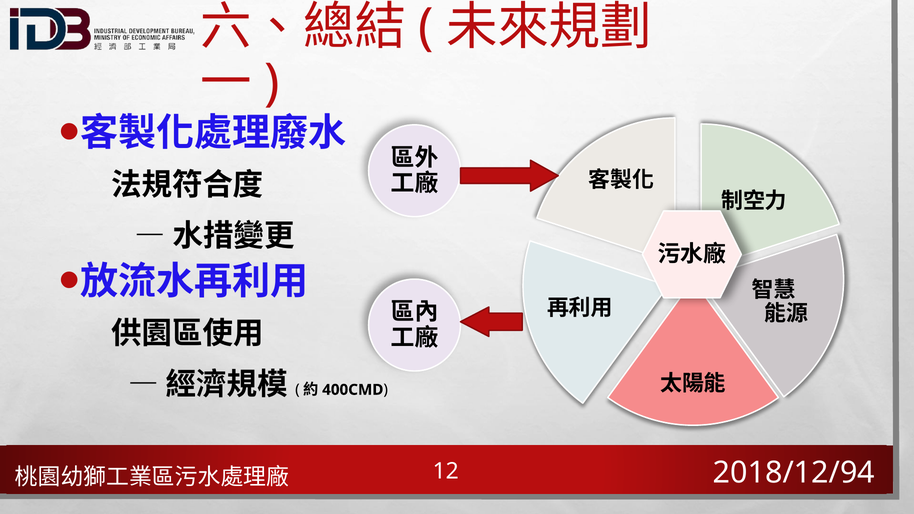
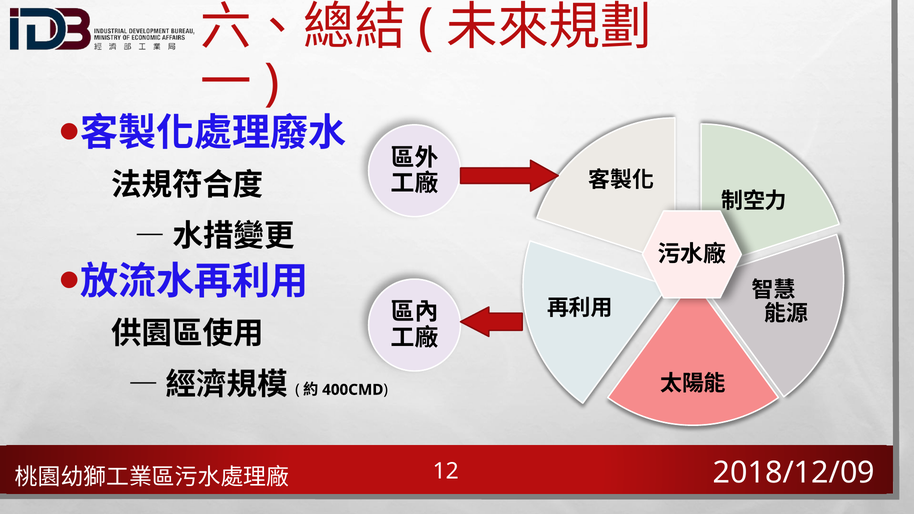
2018/12/94: 2018/12/94 -> 2018/12/09
